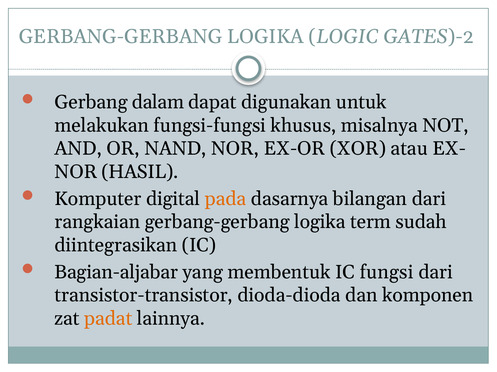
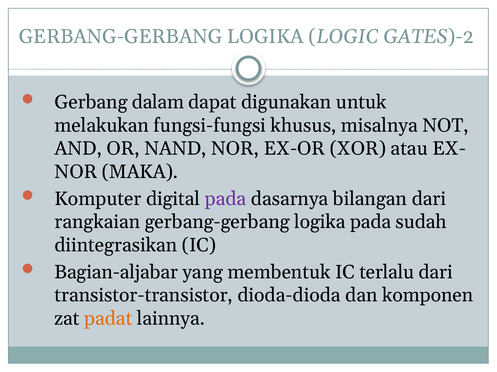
HASIL: HASIL -> MAKA
pada at (226, 199) colour: orange -> purple
logika term: term -> pada
fungsi: fungsi -> terlalu
